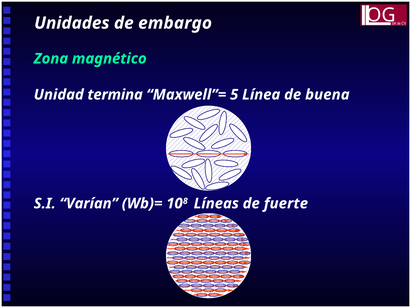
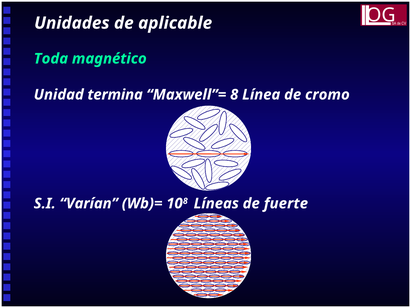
embargo: embargo -> aplicable
Zona: Zona -> Toda
Maxwell”= 5: 5 -> 8
buena: buena -> cromo
